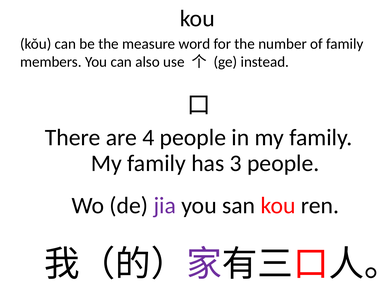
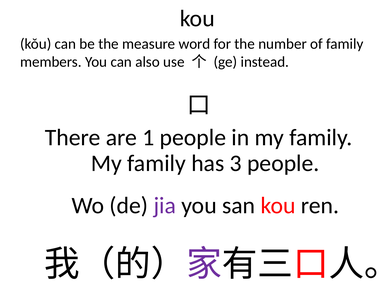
4: 4 -> 1
